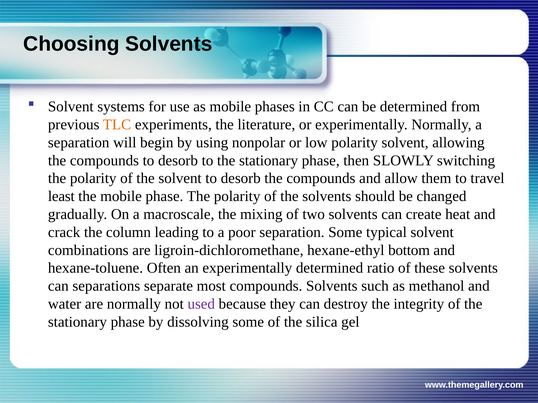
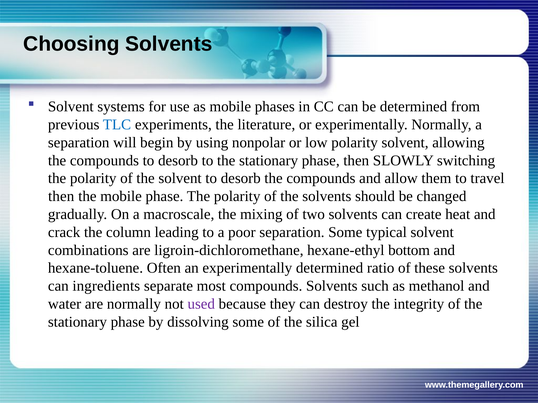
TLC colour: orange -> blue
least at (61, 197): least -> then
separations: separations -> ingredients
